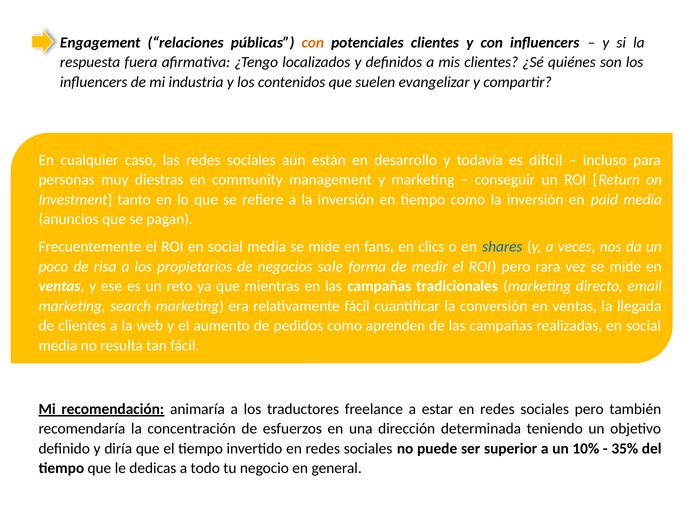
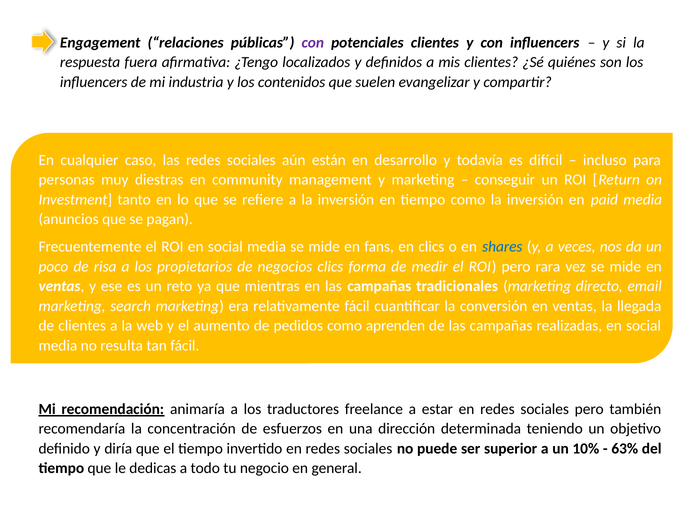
con at (313, 43) colour: orange -> purple
negocios sale: sale -> clics
35%: 35% -> 63%
